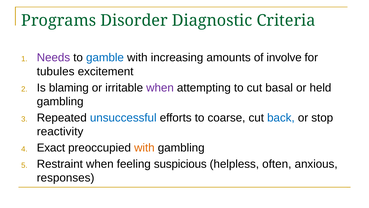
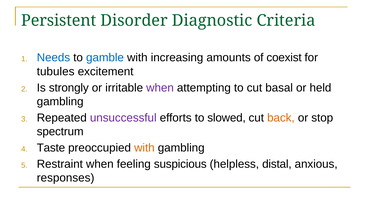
Programs: Programs -> Persistent
Needs colour: purple -> blue
involve: involve -> coexist
blaming: blaming -> strongly
unsuccessful colour: blue -> purple
coarse: coarse -> slowed
back colour: blue -> orange
reactivity: reactivity -> spectrum
Exact: Exact -> Taste
often: often -> distal
